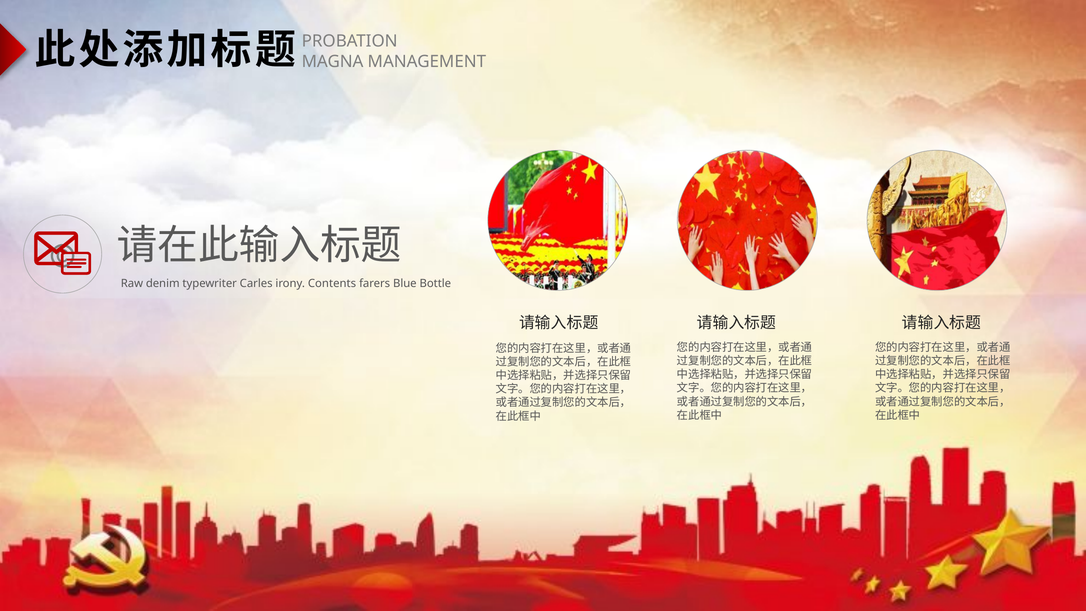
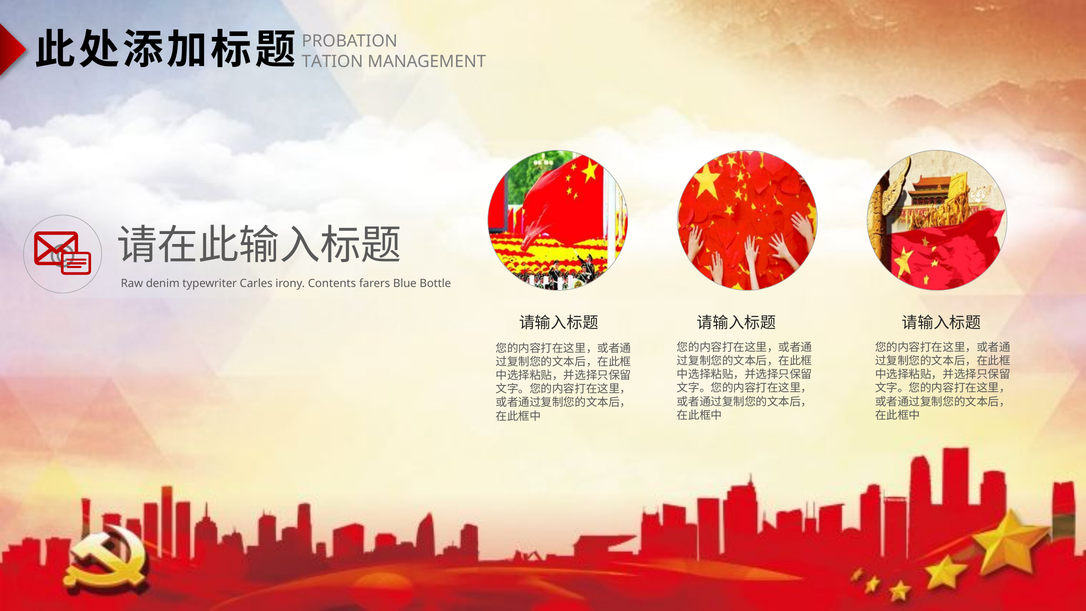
MAGNA: MAGNA -> TATION
